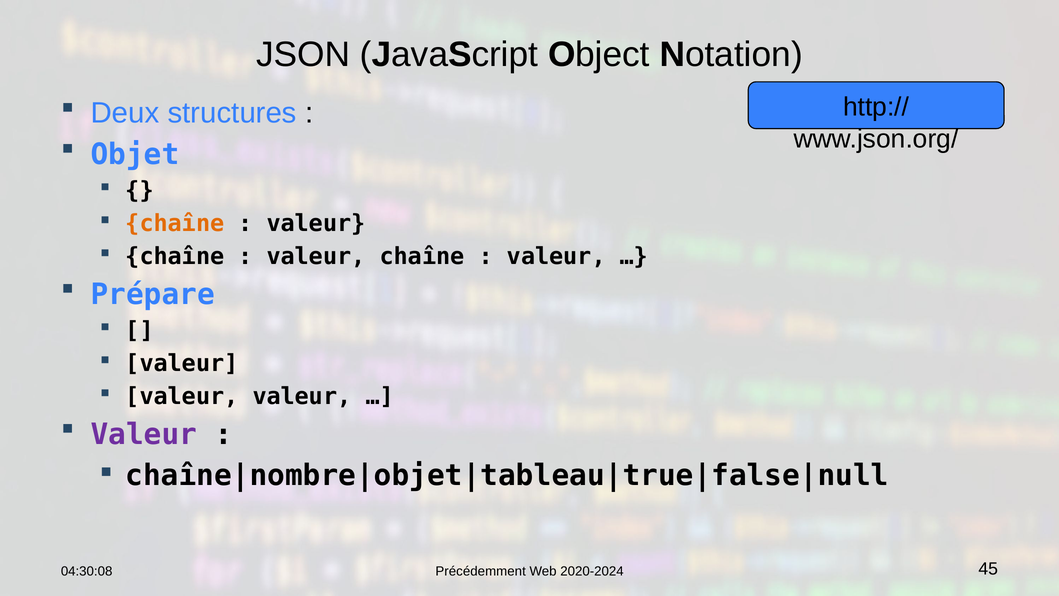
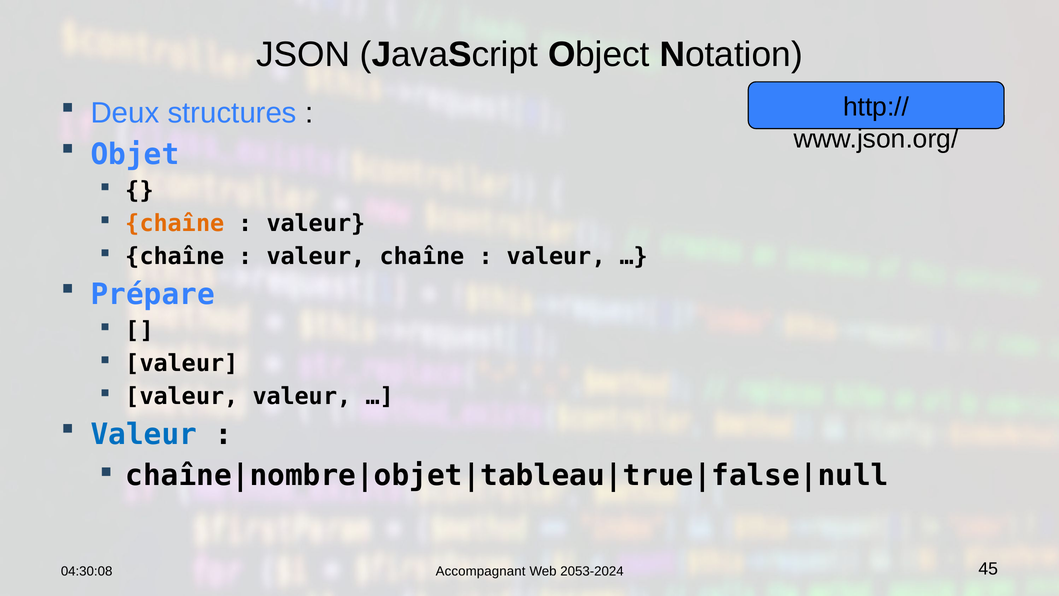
Valeur at (144, 434) colour: purple -> blue
Précédemment: Précédemment -> Accompagnant
2020-2024: 2020-2024 -> 2053-2024
